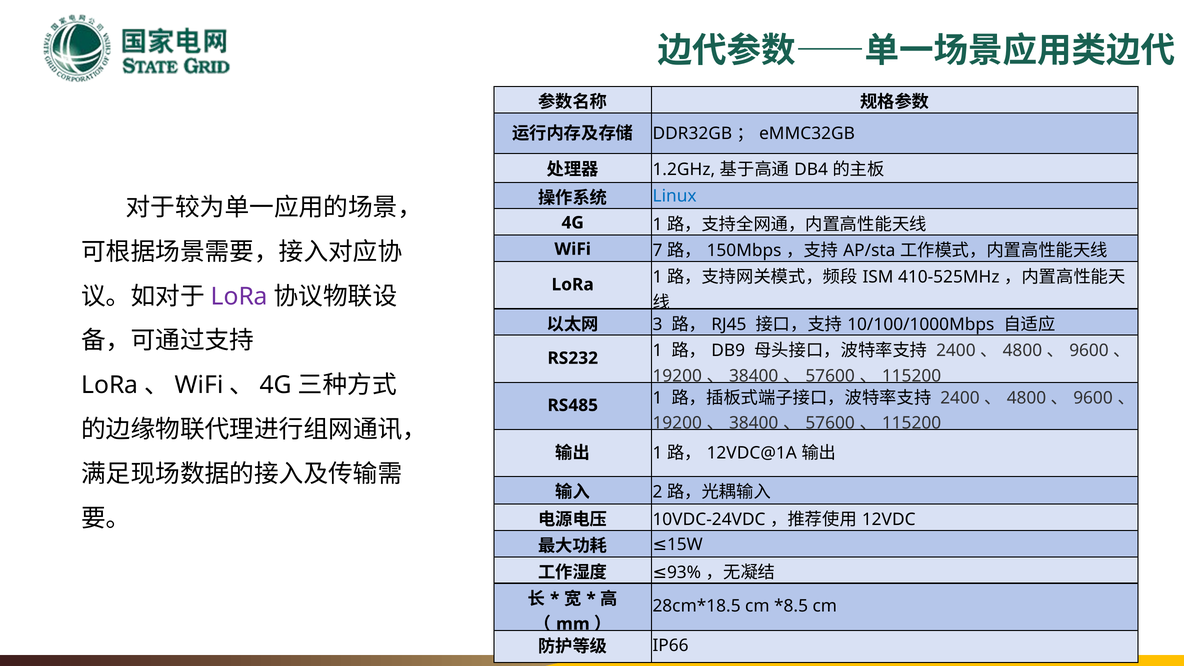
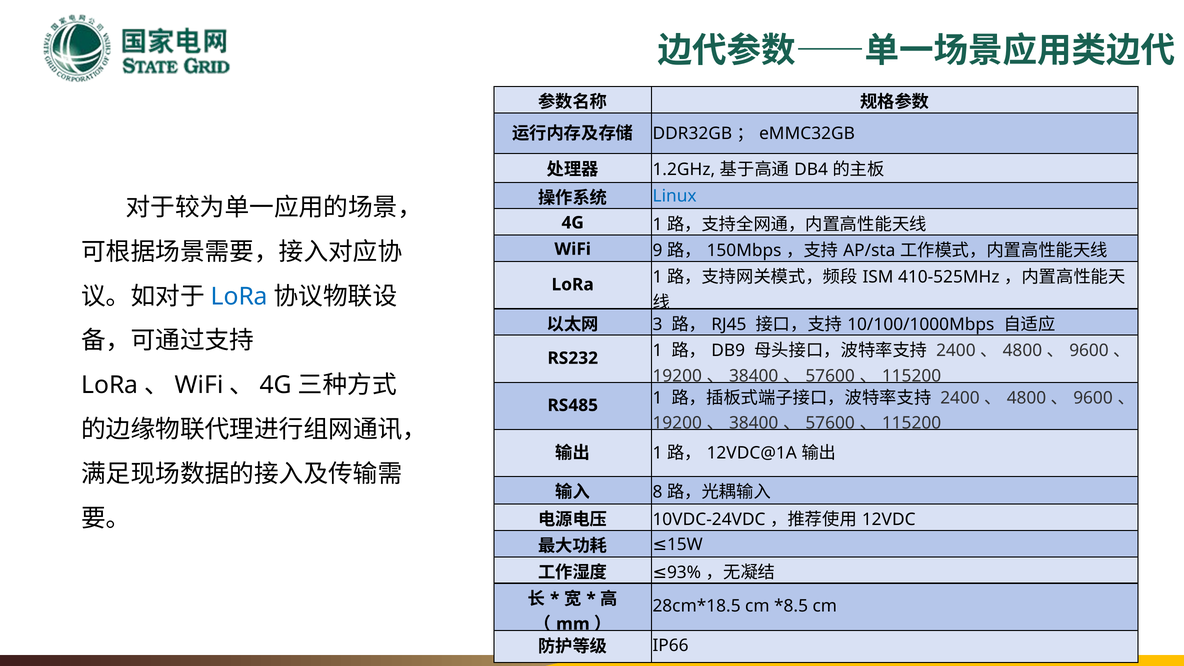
7: 7 -> 9
LoRa at (239, 296) colour: purple -> blue
2: 2 -> 8
